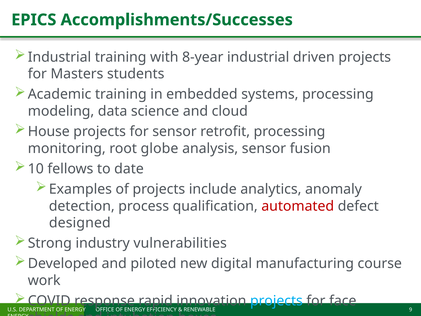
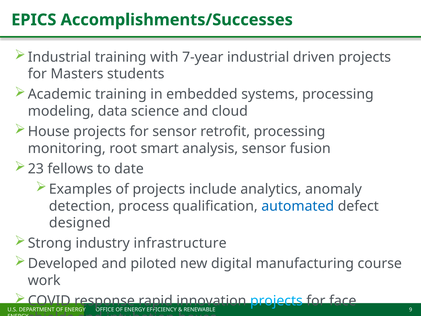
8-year: 8-year -> 7-year
globe: globe -> smart
10: 10 -> 23
automated colour: red -> blue
vulnerabilities: vulnerabilities -> infrastructure
